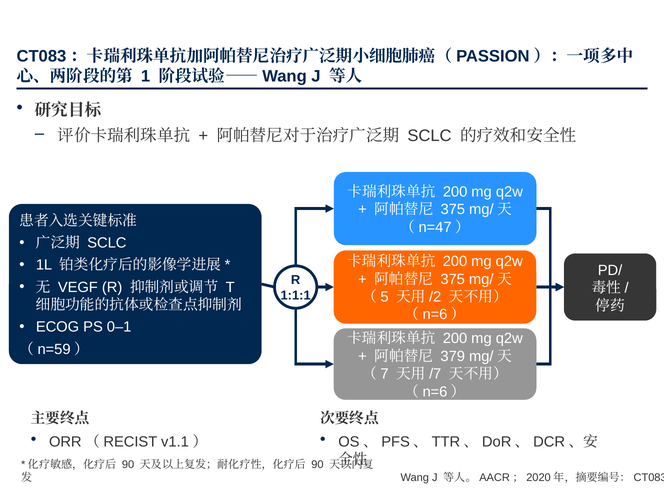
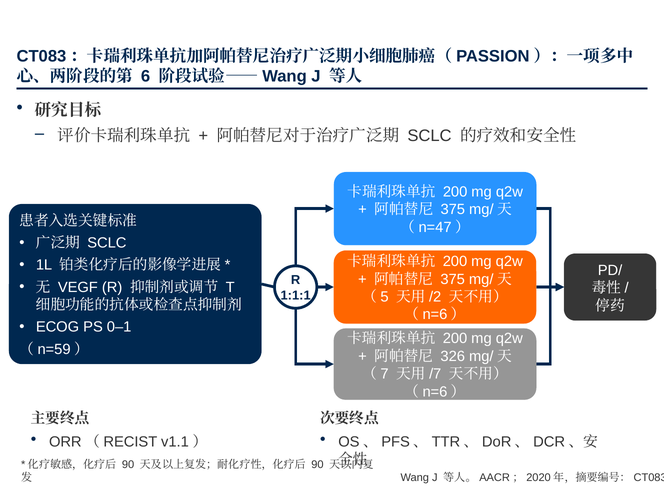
1: 1 -> 6
379: 379 -> 326
